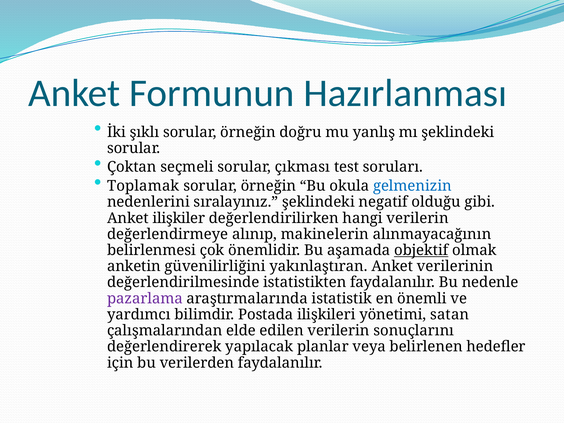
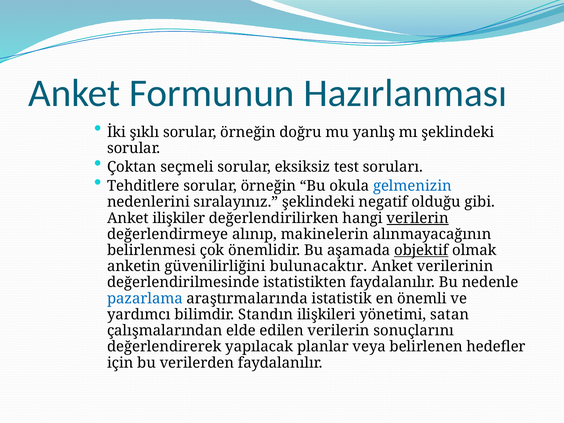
çıkması: çıkması -> eksiksiz
Toplamak: Toplamak -> Tehditlere
verilerin at (418, 218) underline: none -> present
yakınlaştıran: yakınlaştıran -> bulunacaktır
pazarlama colour: purple -> blue
Postada: Postada -> Standın
